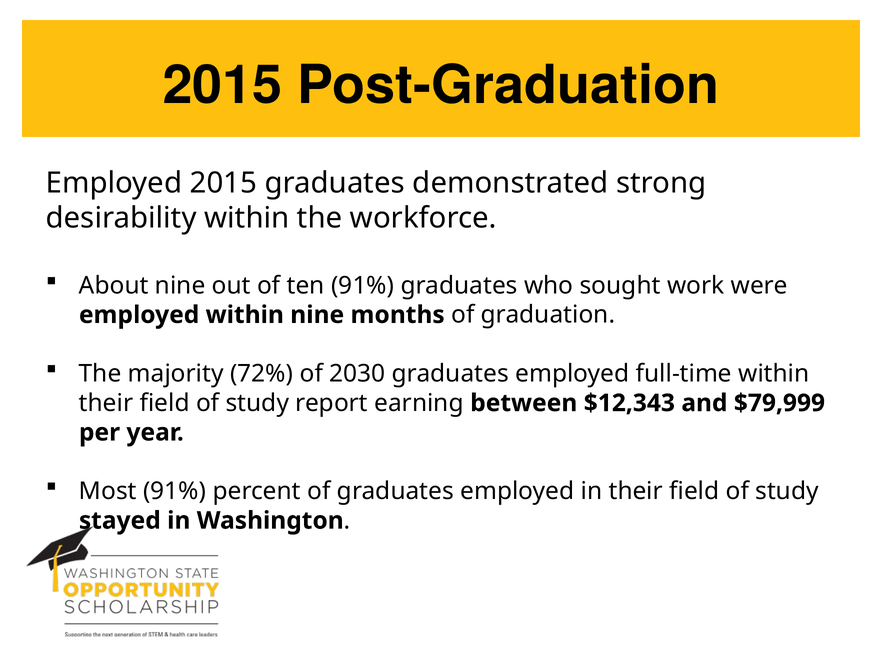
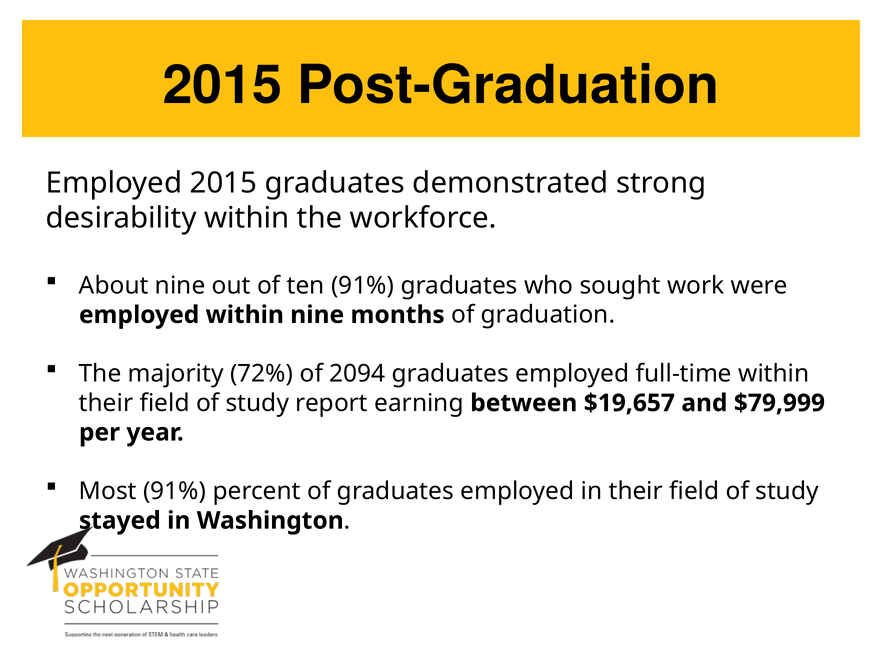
2030: 2030 -> 2094
$12,343: $12,343 -> $19,657
